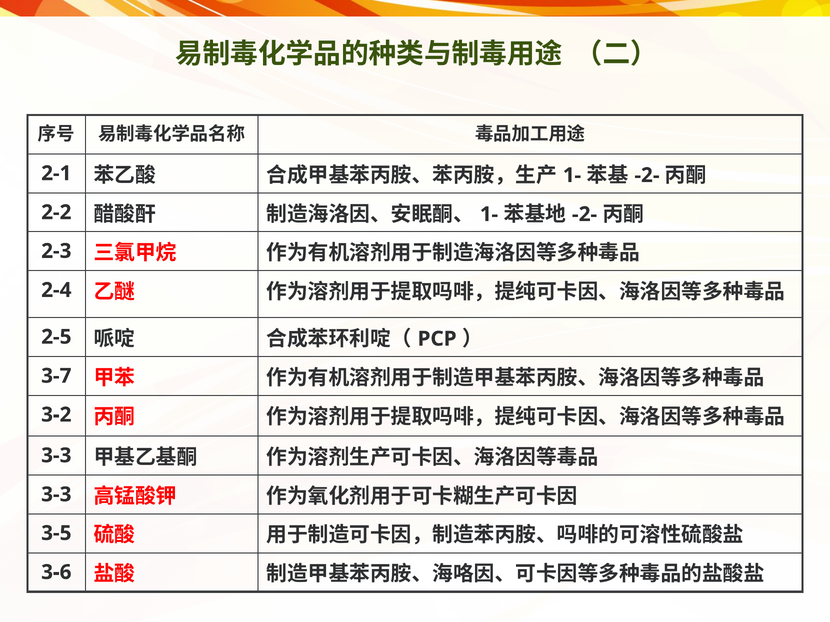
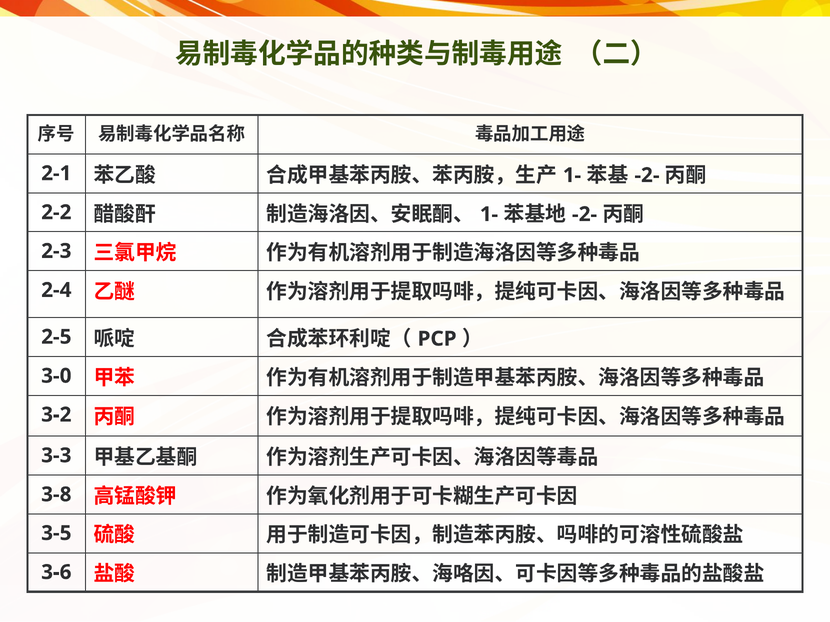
3-7: 3-7 -> 3-0
3-3 at (56, 495): 3-3 -> 3-8
